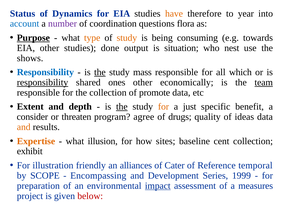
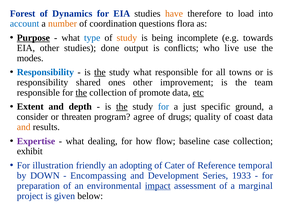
Status: Status -> Forest
year: year -> load
number colour: purple -> orange
type colour: orange -> blue
consuming: consuming -> incomplete
situation: situation -> conflicts
nest: nest -> live
shows: shows -> modes
study mass: mass -> what
which: which -> towns
responsibility at (43, 82) underline: present -> none
economically: economically -> improvement
team underline: present -> none
the at (81, 93) underline: none -> present
etc underline: none -> present
for at (163, 107) colour: orange -> blue
benefit: benefit -> ground
ideas: ideas -> coast
Expertise colour: orange -> purple
illusion: illusion -> dealing
sites: sites -> flow
cent: cent -> case
alliances: alliances -> adopting
SCOPE: SCOPE -> DOWN
1999: 1999 -> 1933
measures: measures -> marginal
below colour: red -> black
